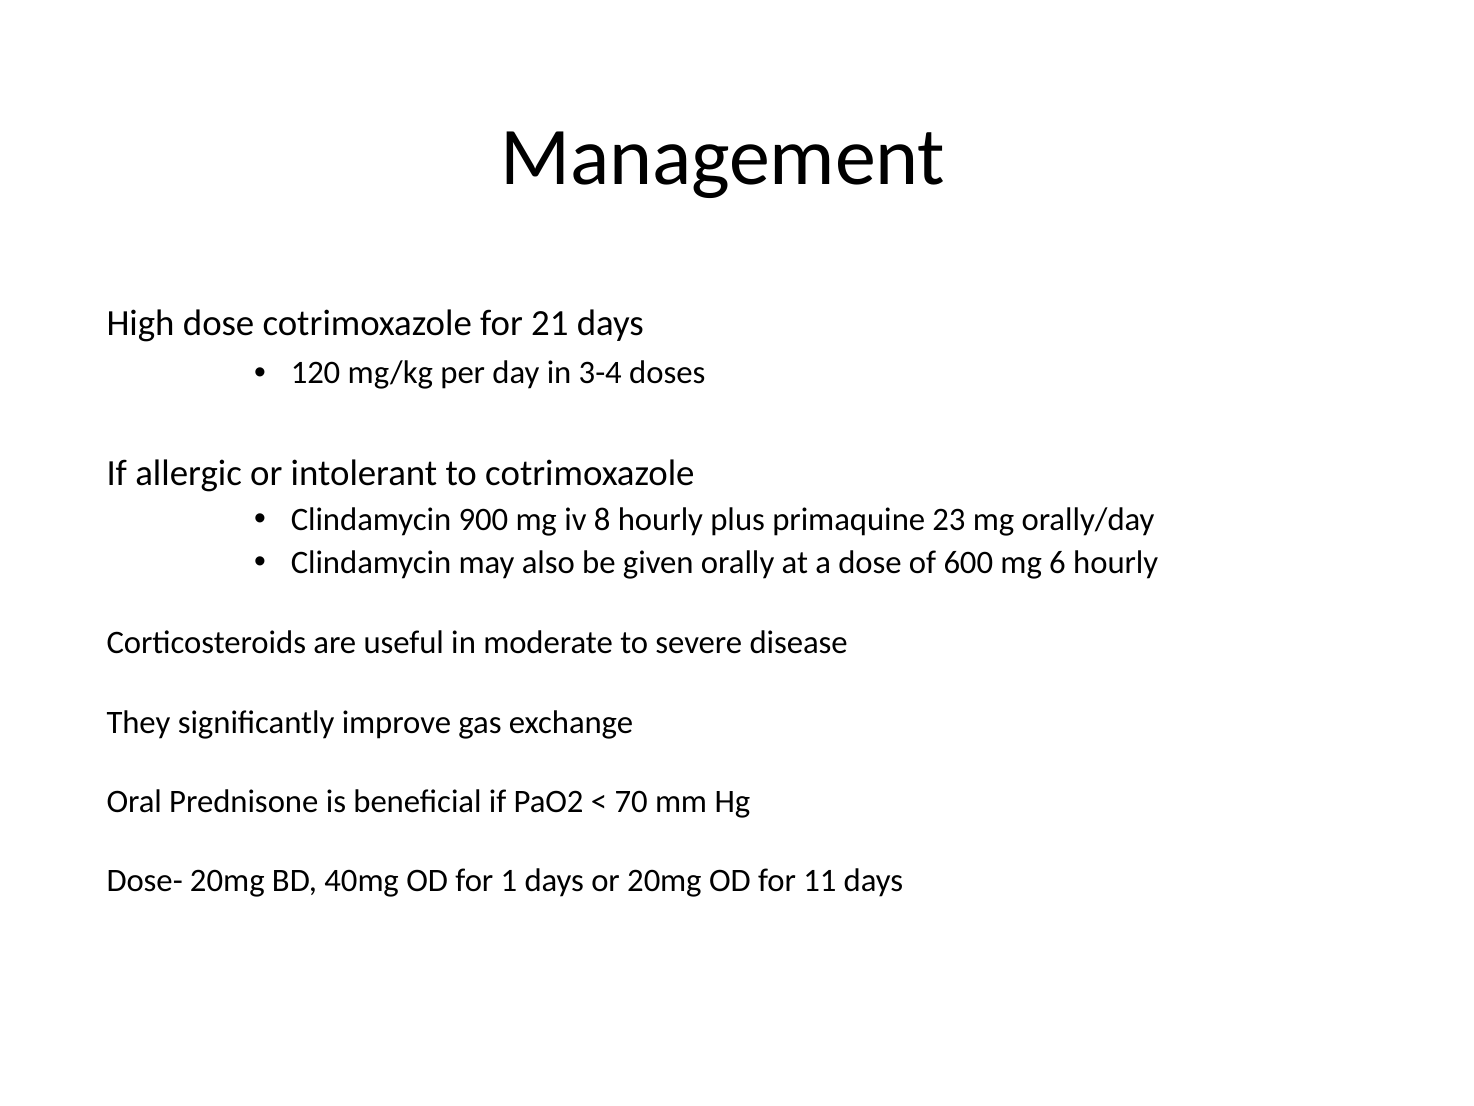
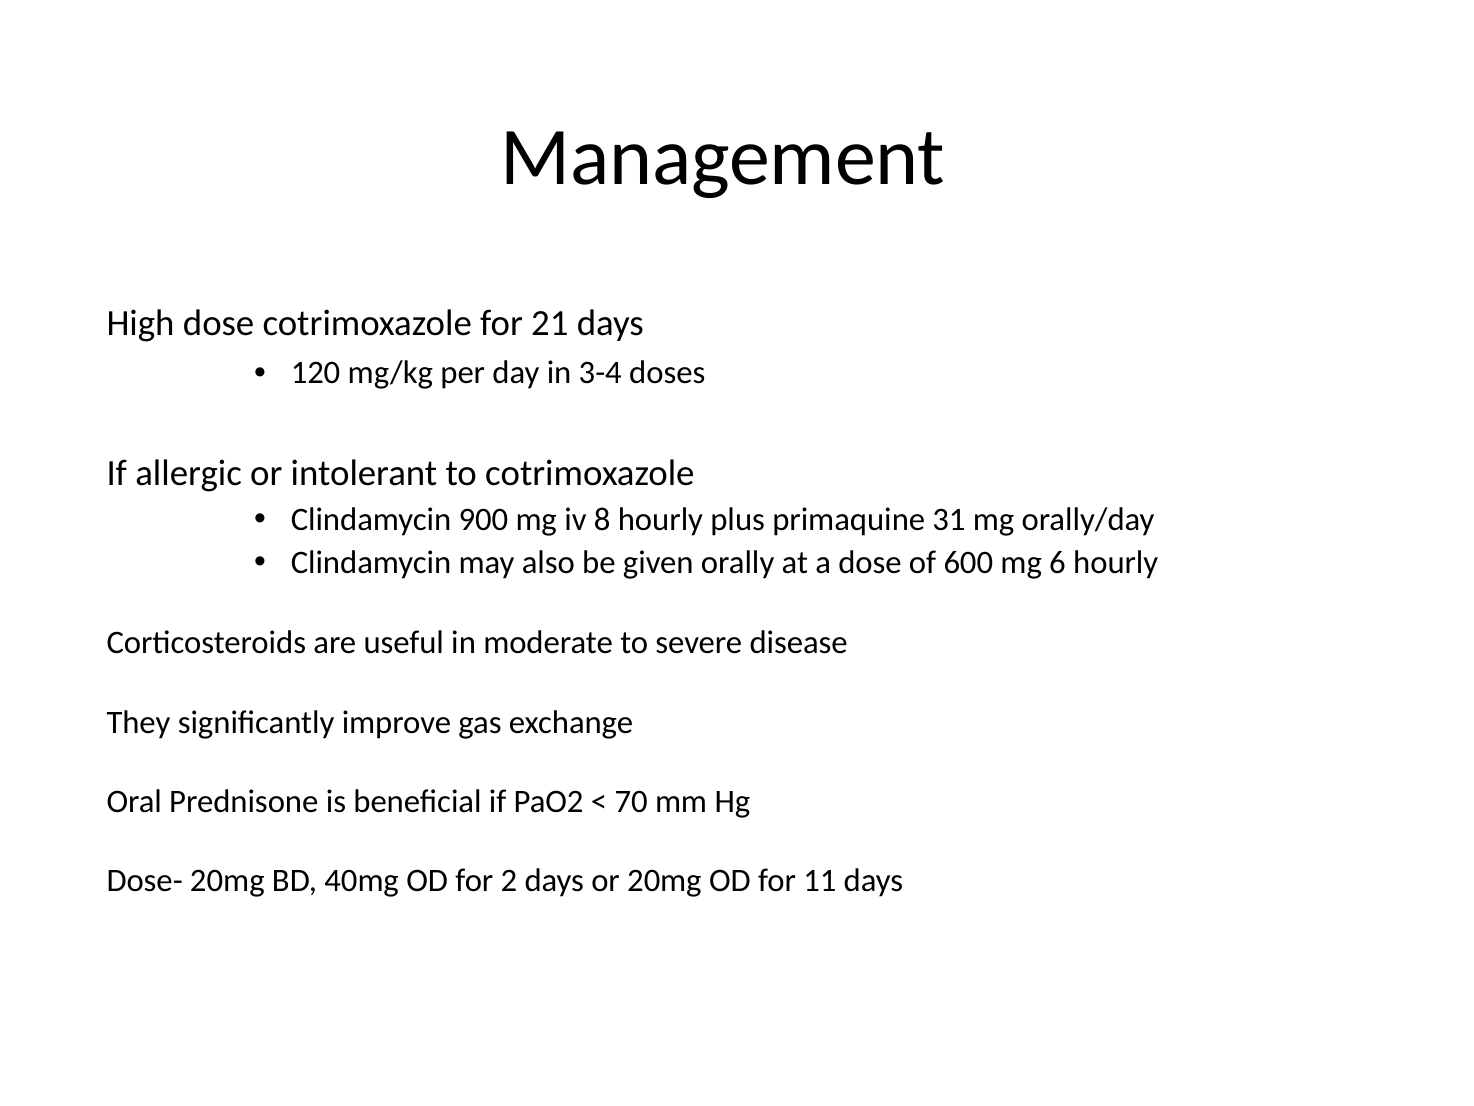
23: 23 -> 31
1: 1 -> 2
